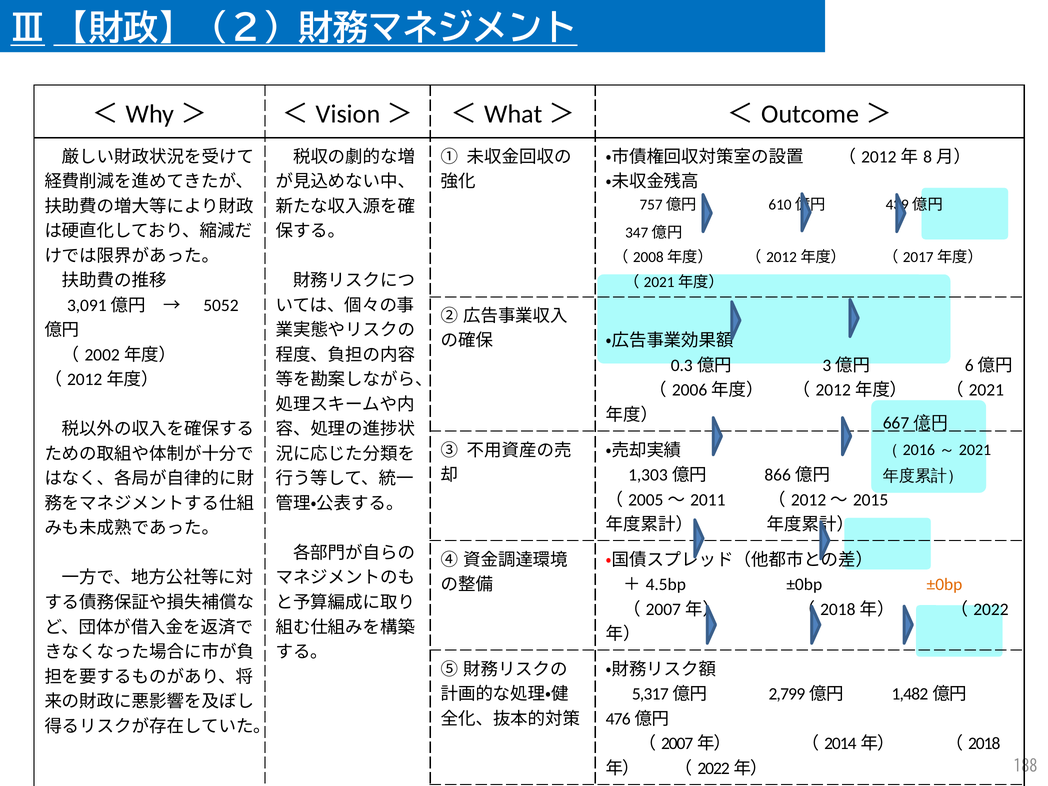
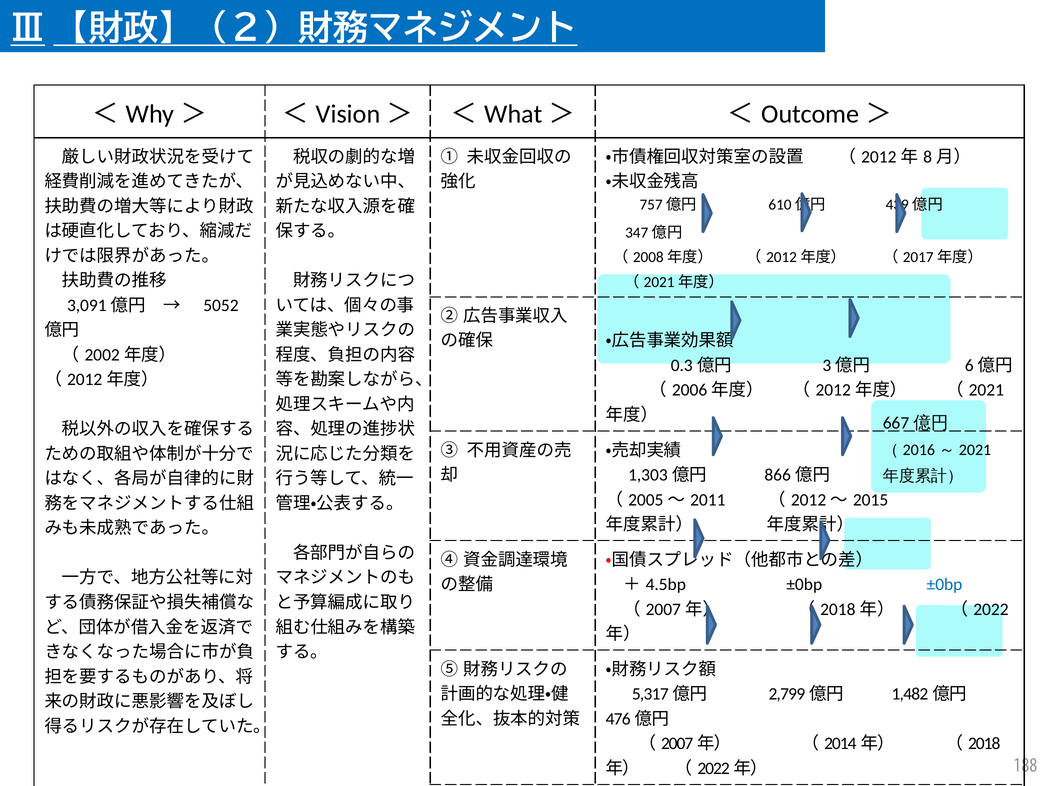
±0bp at (944, 585) colour: orange -> blue
